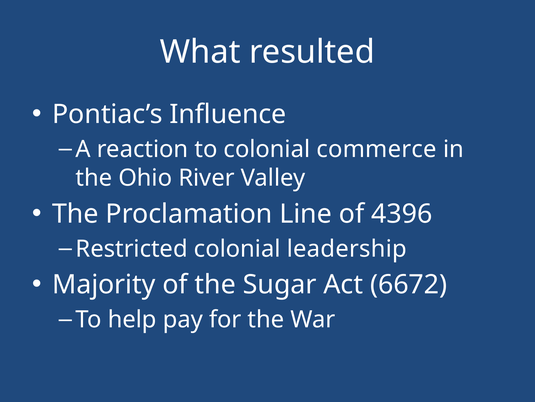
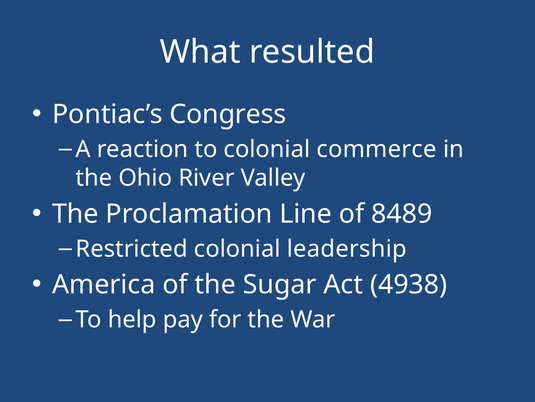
Influence: Influence -> Congress
4396: 4396 -> 8489
Majority: Majority -> America
6672: 6672 -> 4938
